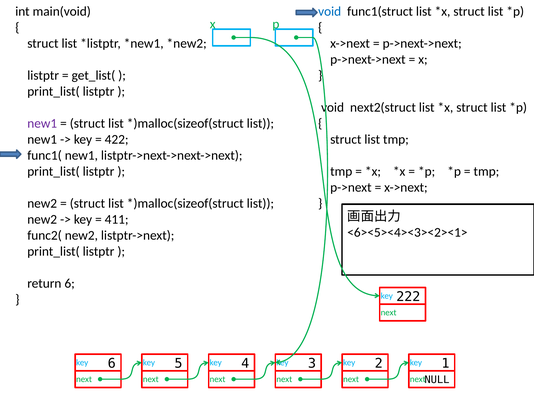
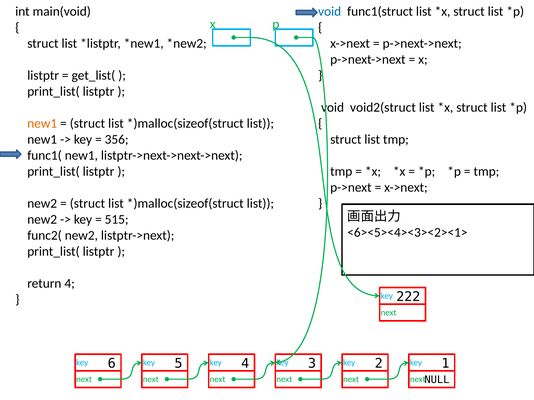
next2(struct: next2(struct -> void2(struct
new1 at (42, 124) colour: purple -> orange
422: 422 -> 356
411: 411 -> 515
return 6: 6 -> 4
